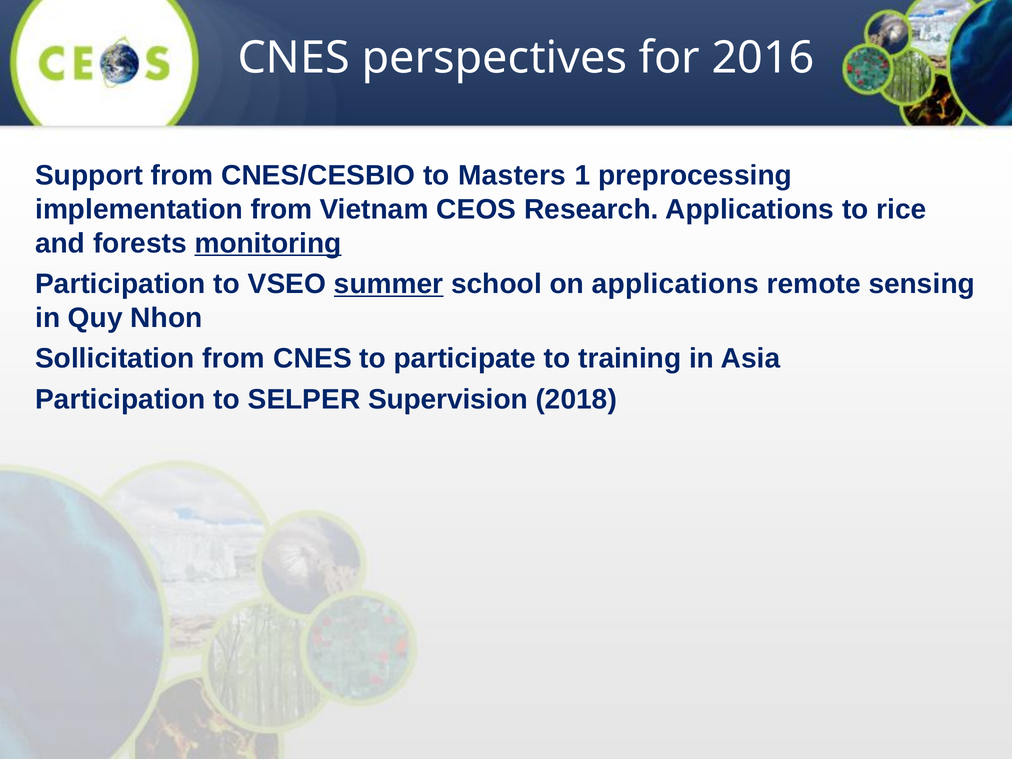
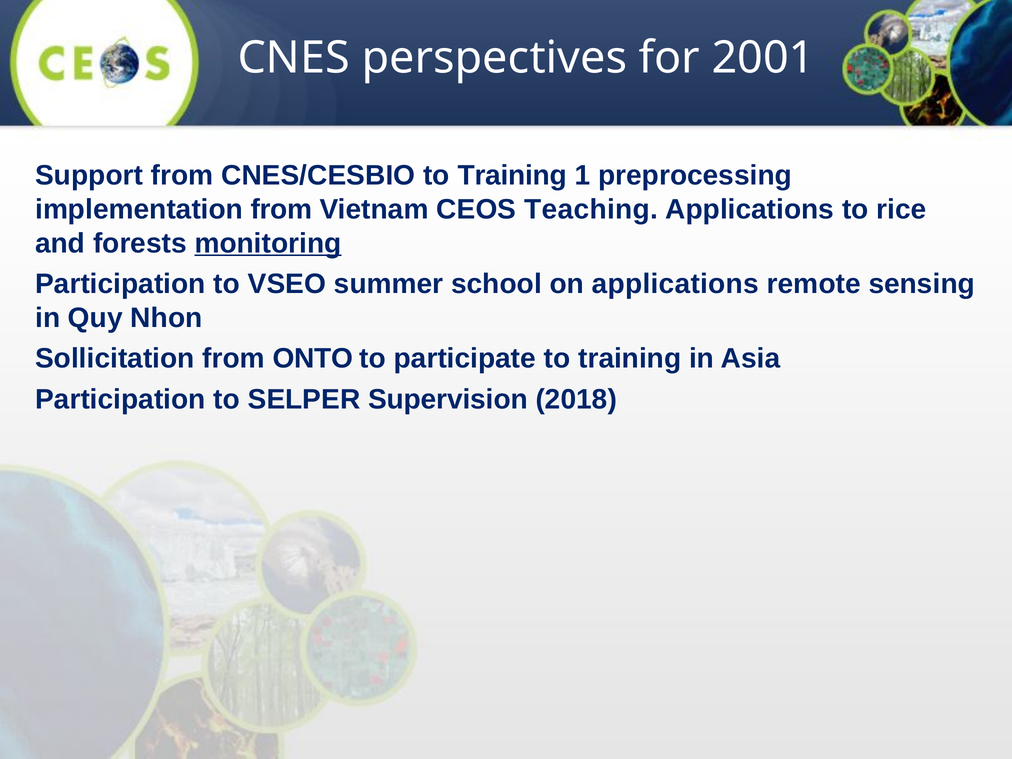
2016: 2016 -> 2001
CNES/CESBIO to Masters: Masters -> Training
Research: Research -> Teaching
summer underline: present -> none
from CNES: CNES -> ONTO
